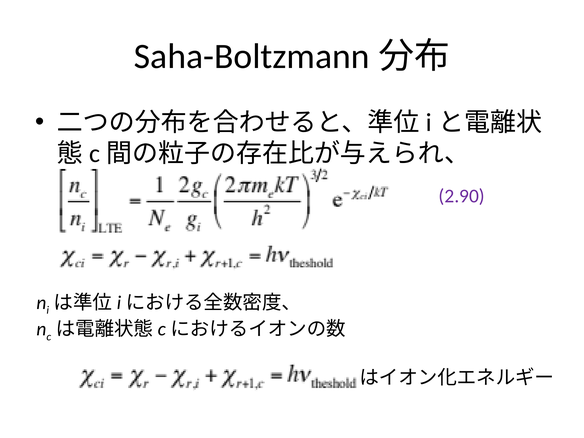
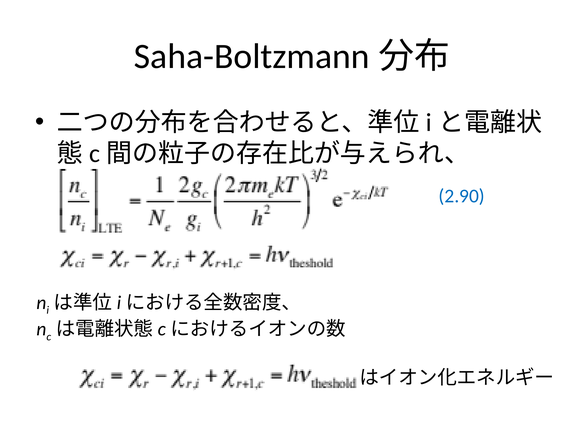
2.90 colour: purple -> blue
